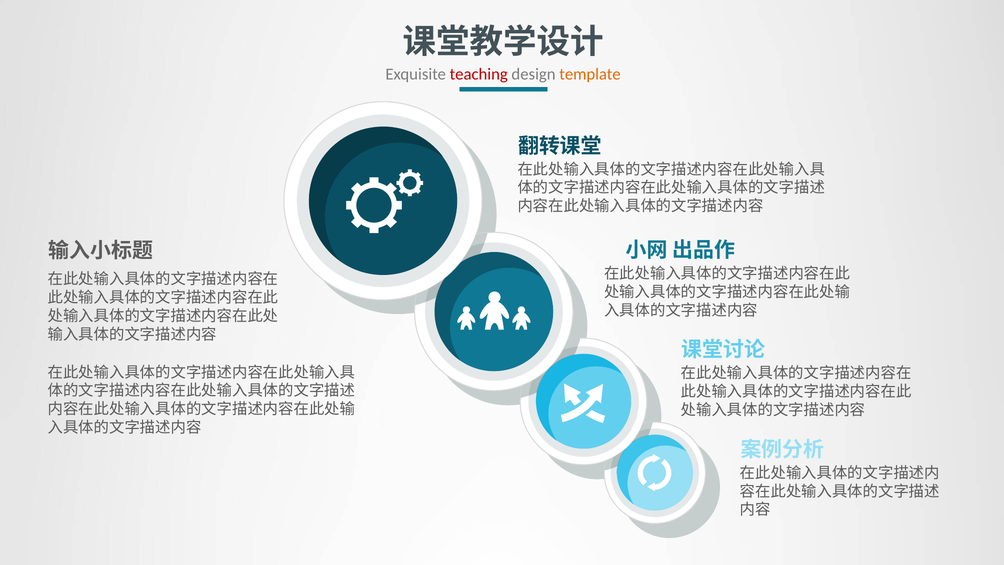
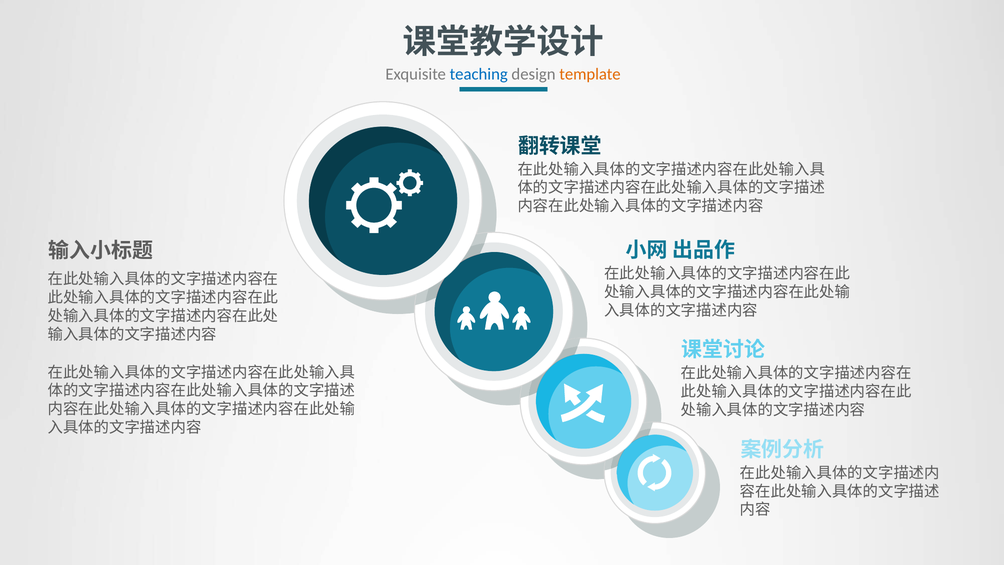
teaching colour: red -> blue
